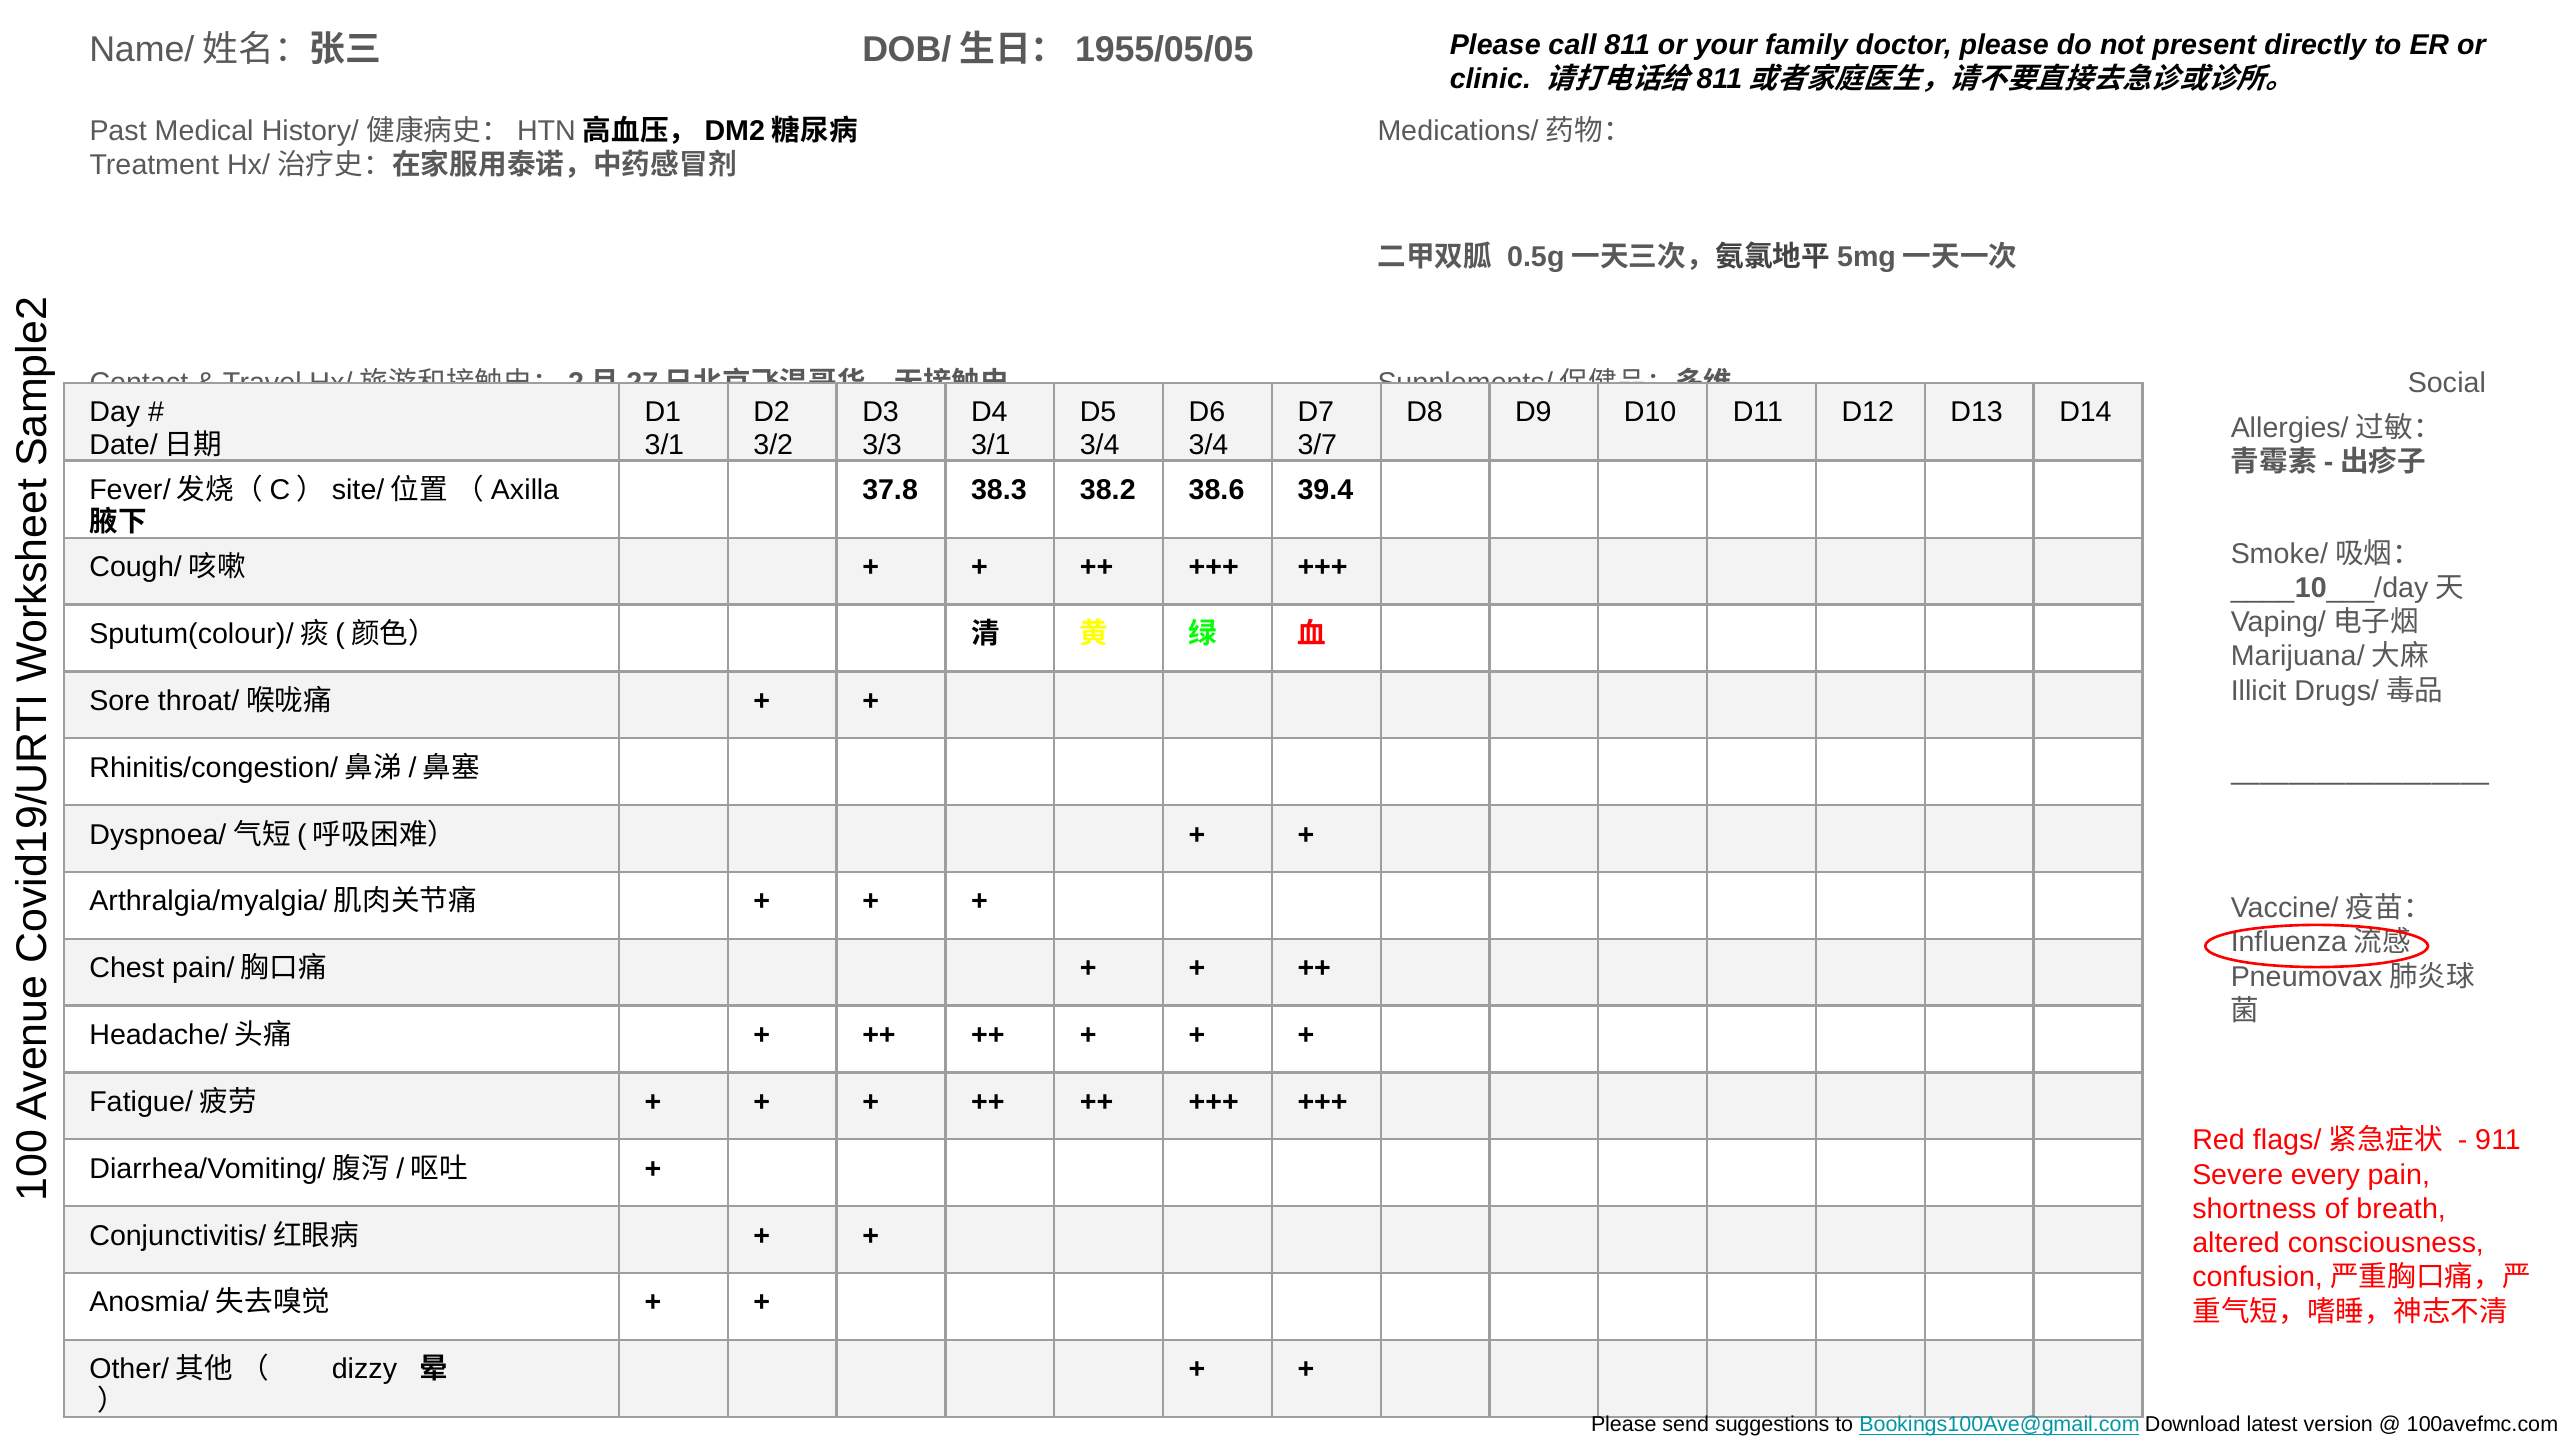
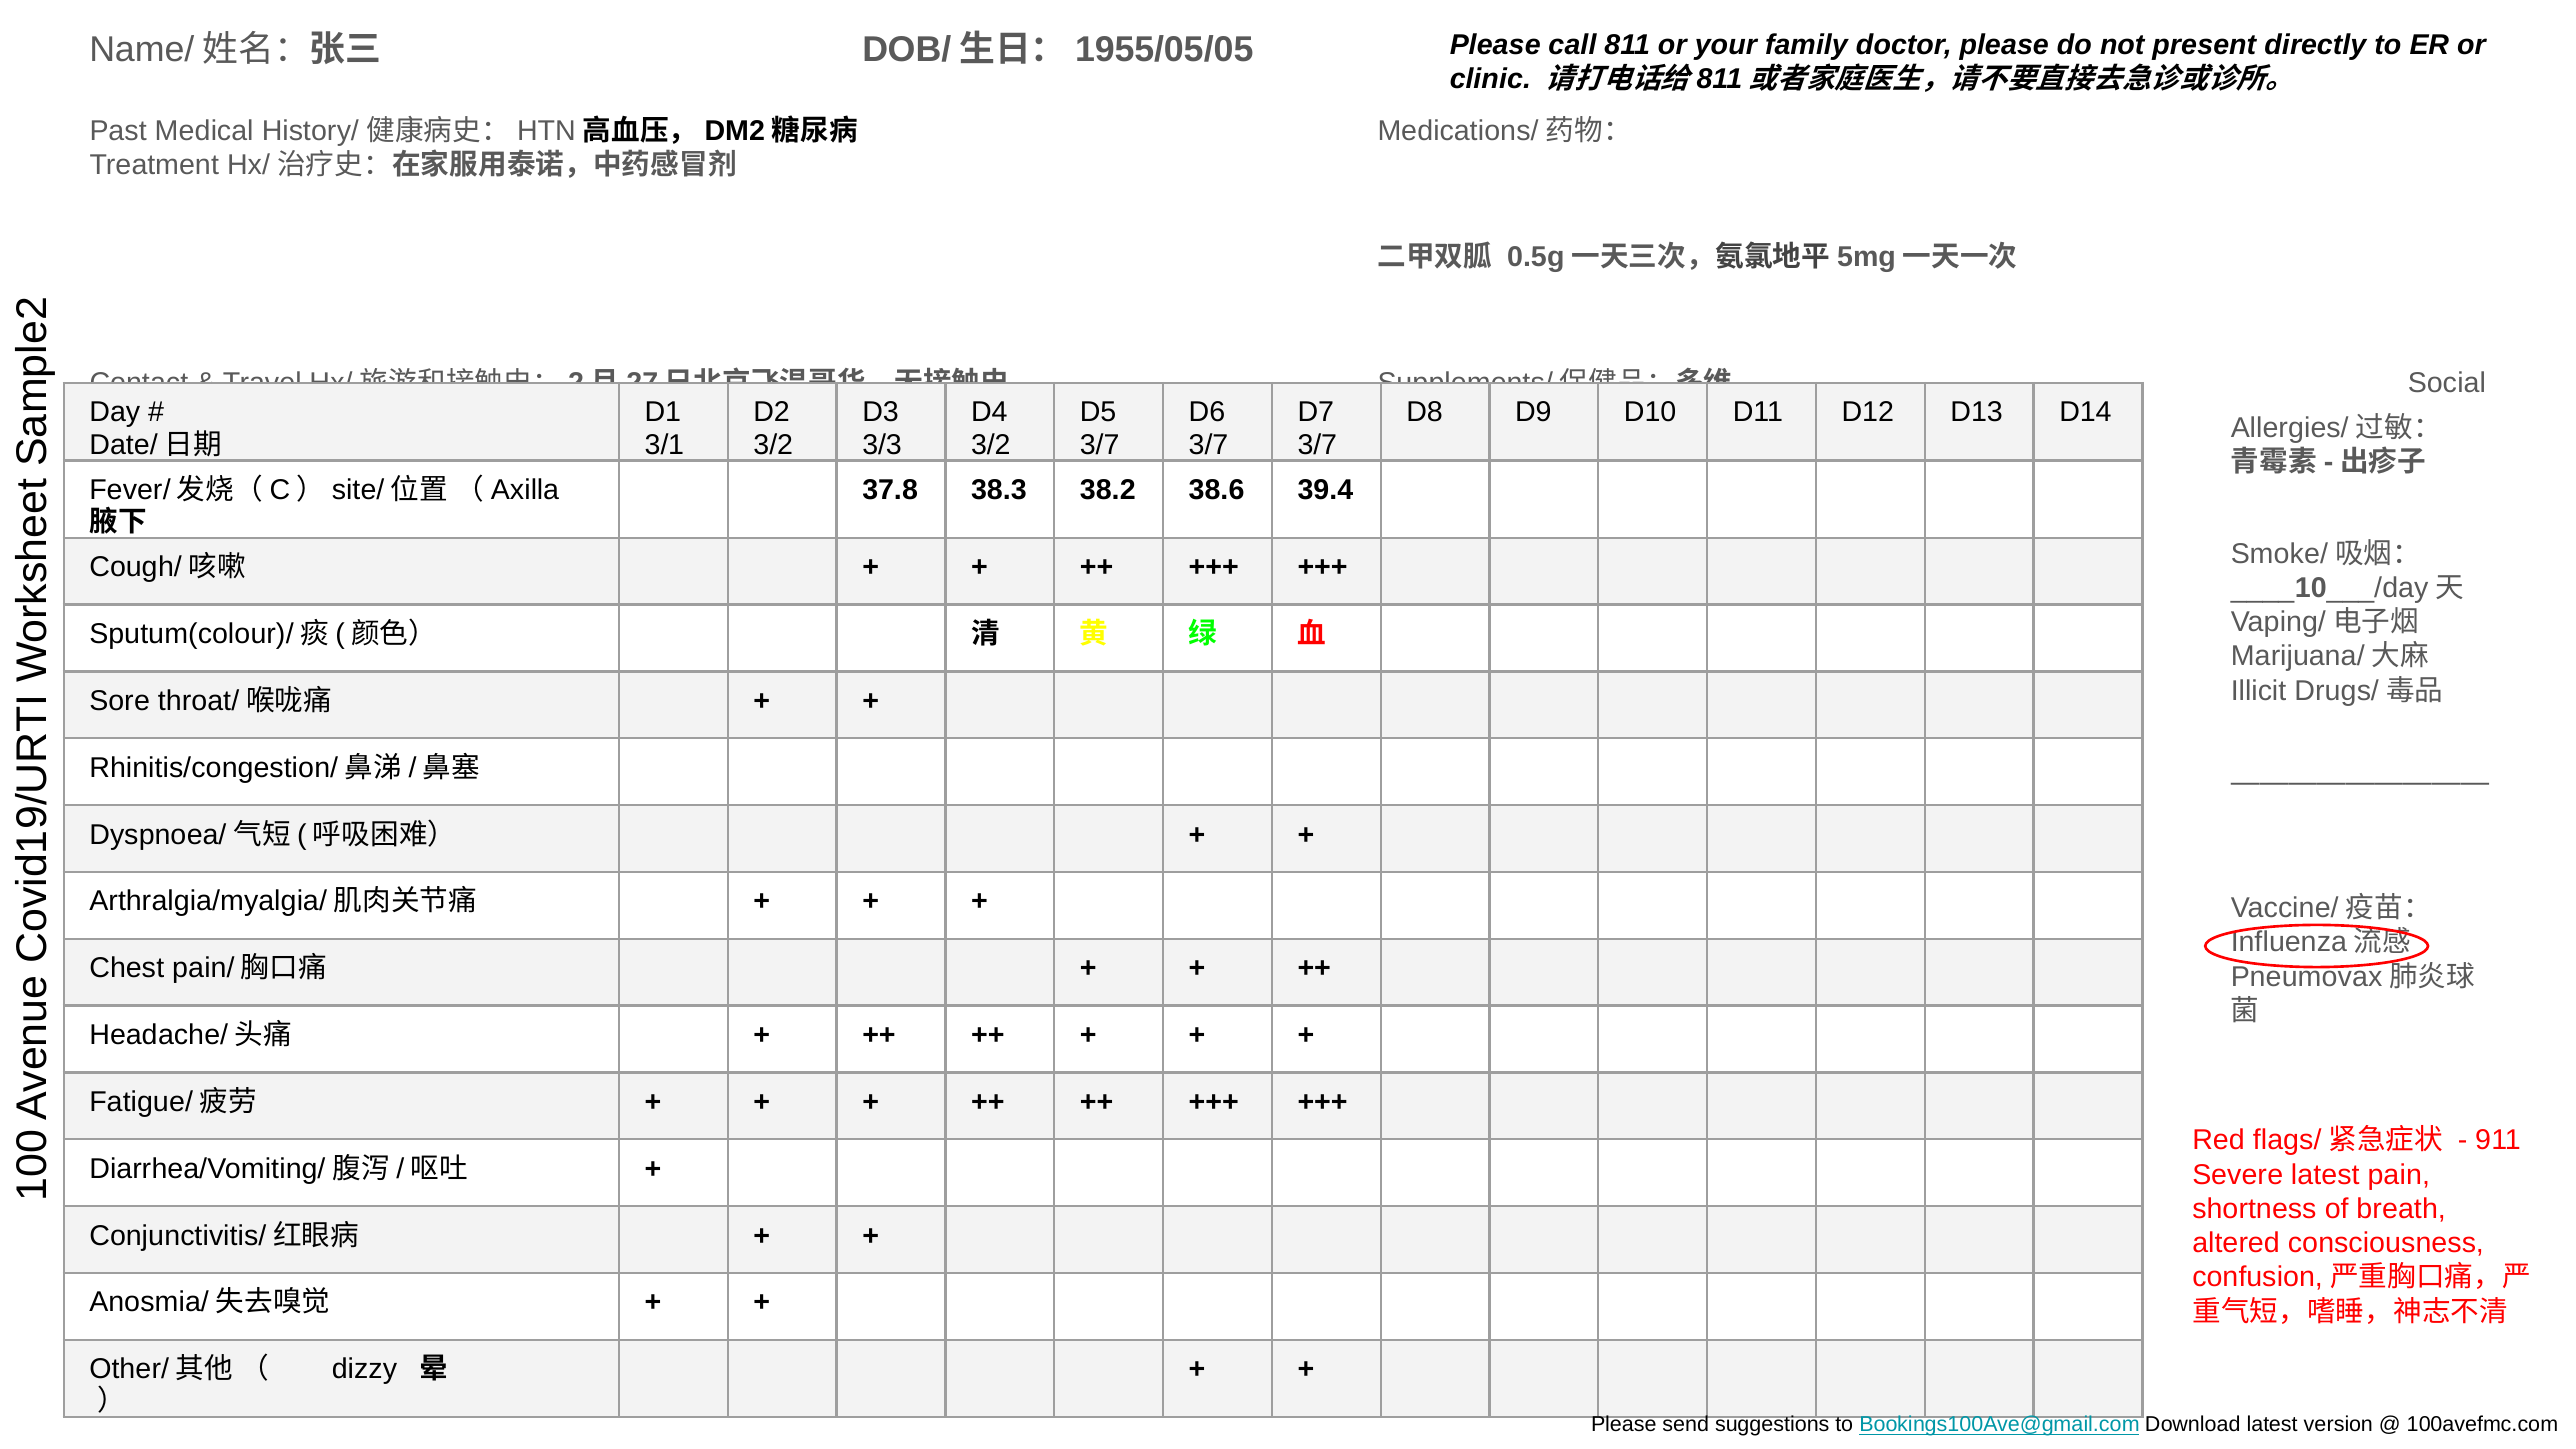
3/1 at (991, 445): 3/1 -> 3/2
3/4 at (1100, 445): 3/4 -> 3/7
3/4 at (1209, 445): 3/4 -> 3/7
Severe every: every -> latest
